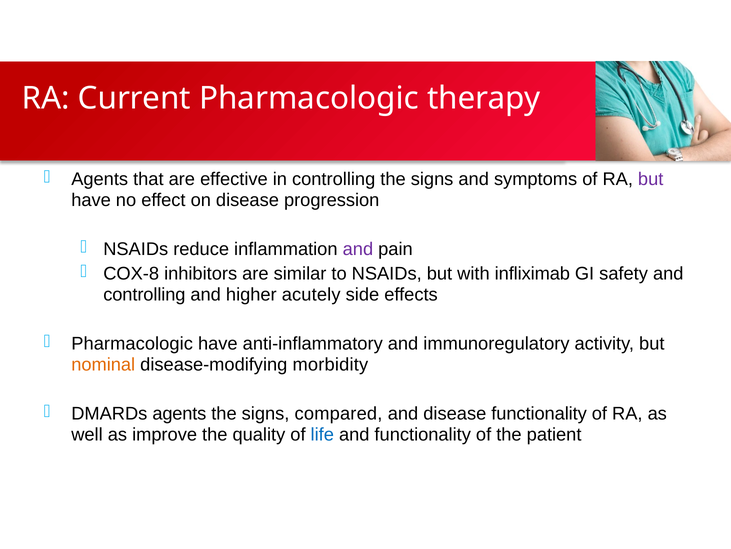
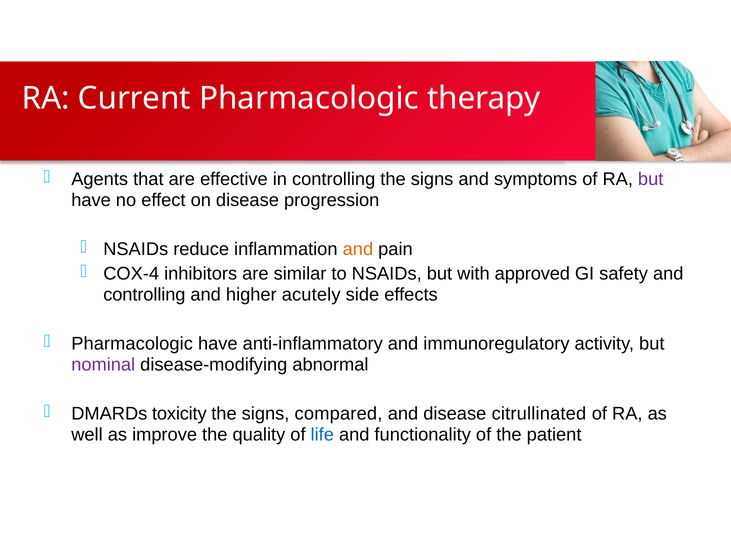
and at (358, 249) colour: purple -> orange
COX-8: COX-8 -> COX-4
infliximab: infliximab -> approved
nominal colour: orange -> purple
morbidity: morbidity -> abnormal
DMARDs agents: agents -> toxicity
disease functionality: functionality -> citrullinated
